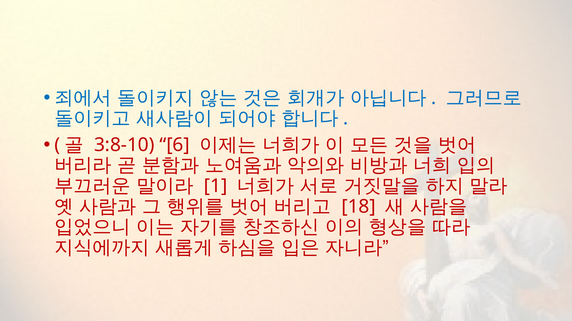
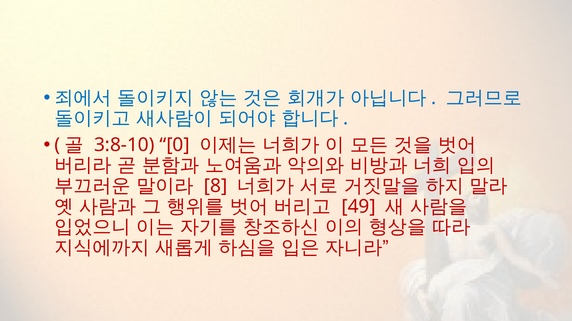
6: 6 -> 0
1: 1 -> 8
18: 18 -> 49
